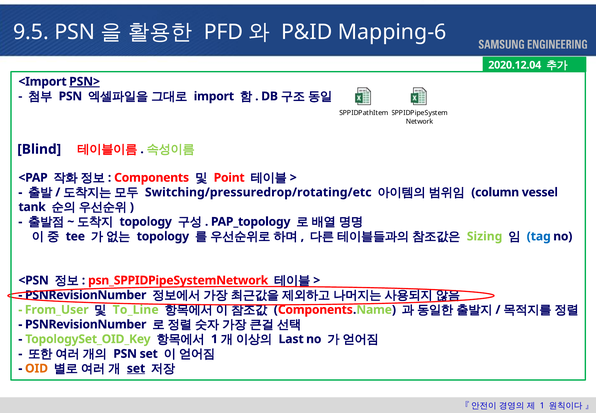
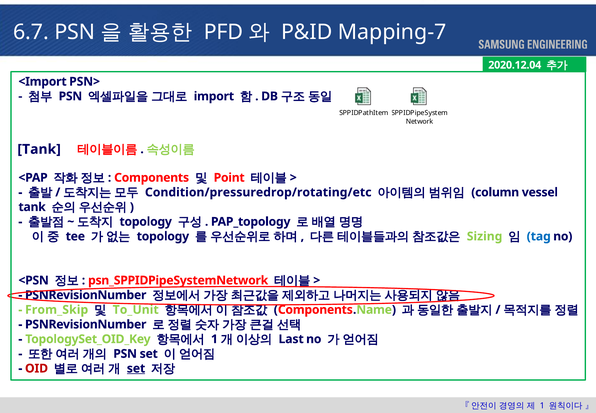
9.5: 9.5 -> 6.7
Mapping-6: Mapping-6 -> Mapping-7
PSN> underline: present -> none
Blind at (39, 149): Blind -> Tank
Switching/pressuredrop/rotating/etc: Switching/pressuredrop/rotating/etc -> Condition/pressuredrop/rotating/etc
From_User: From_User -> From_Skip
To_Line: To_Line -> To_Unit
OID colour: orange -> red
